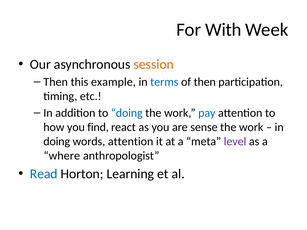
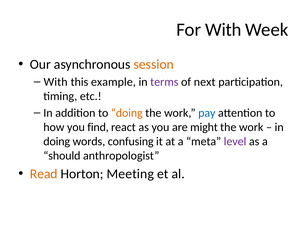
Then at (56, 82): Then -> With
terms colour: blue -> purple
of then: then -> next
doing at (127, 113) colour: blue -> orange
sense: sense -> might
words attention: attention -> confusing
where: where -> should
Read colour: blue -> orange
Learning: Learning -> Meeting
